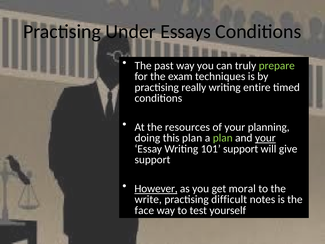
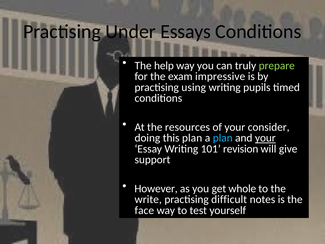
past: past -> help
techniques: techniques -> impressive
really: really -> using
entire: entire -> pupils
planning: planning -> consider
plan at (223, 138) colour: light green -> light blue
101 support: support -> revision
However underline: present -> none
moral: moral -> whole
